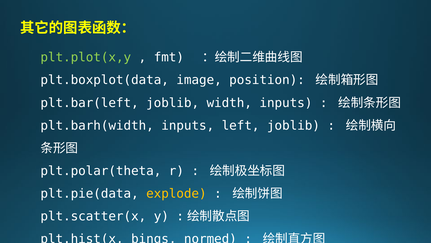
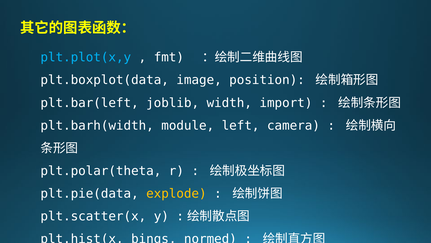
plt.plot(x,y colour: light green -> light blue
width inputs: inputs -> import
plt.barh(width inputs: inputs -> module
left joblib: joblib -> camera
